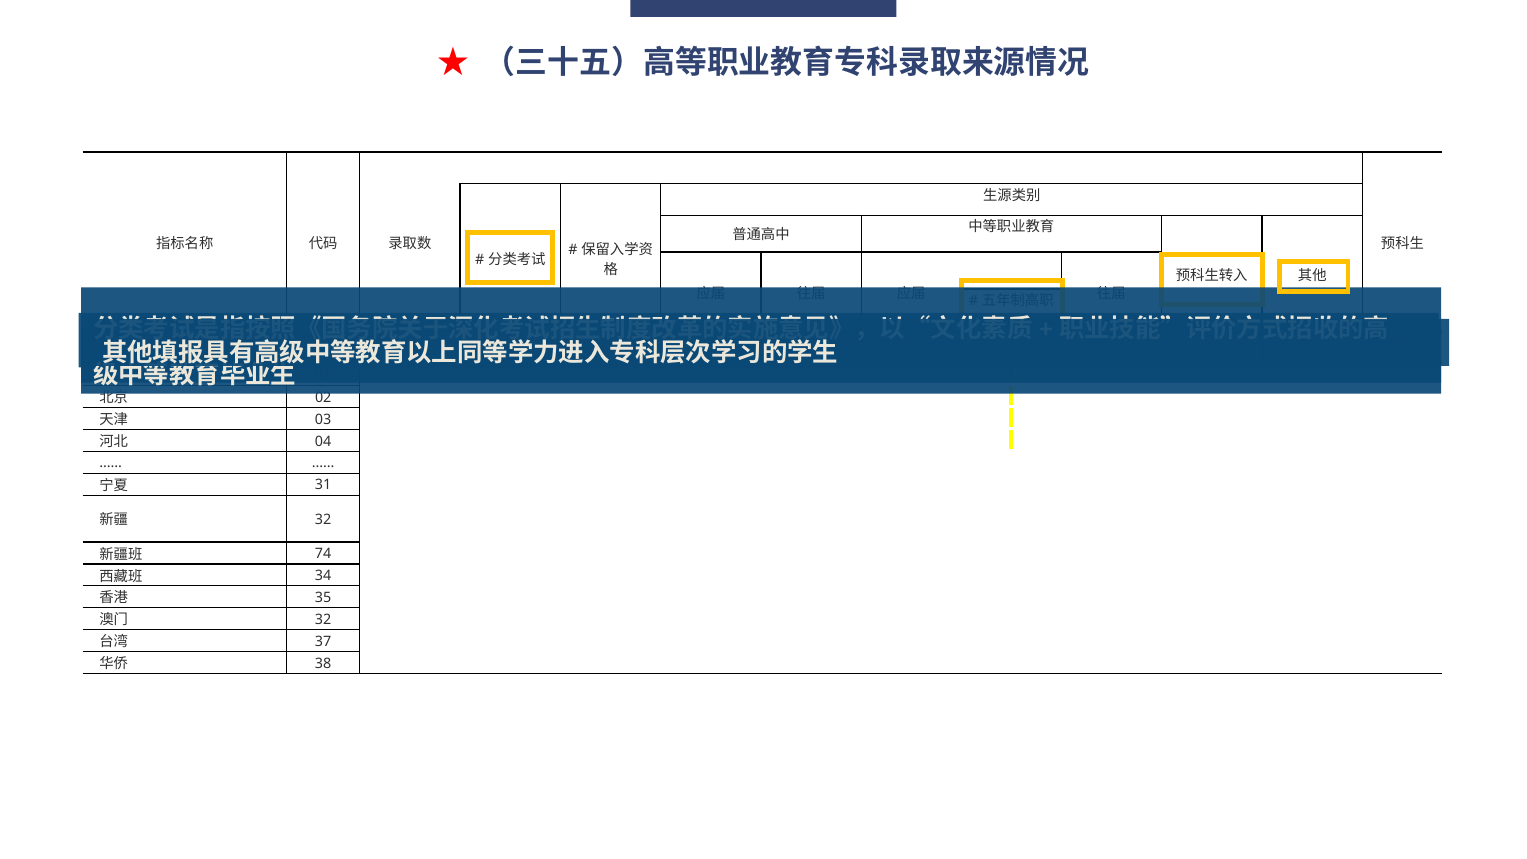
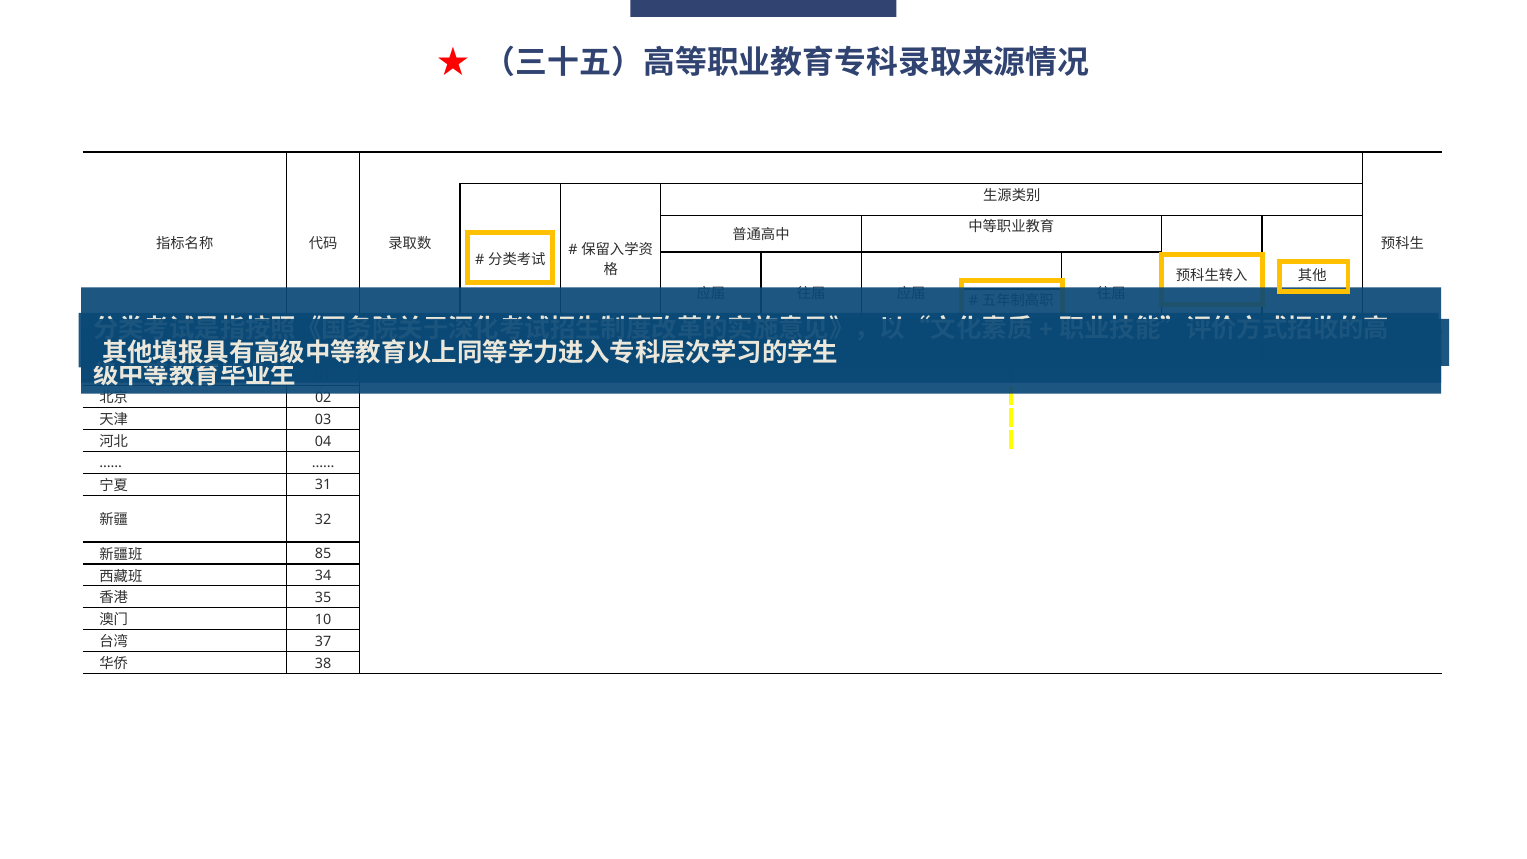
74: 74 -> 85
32 at (323, 619): 32 -> 10
